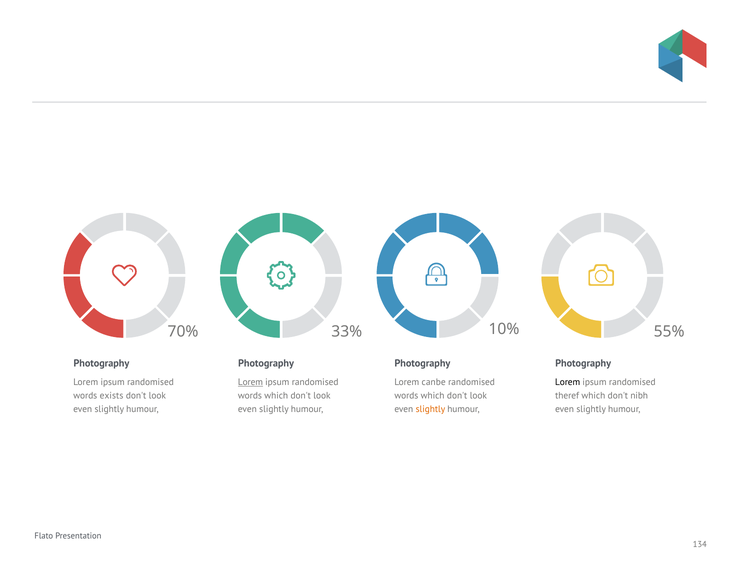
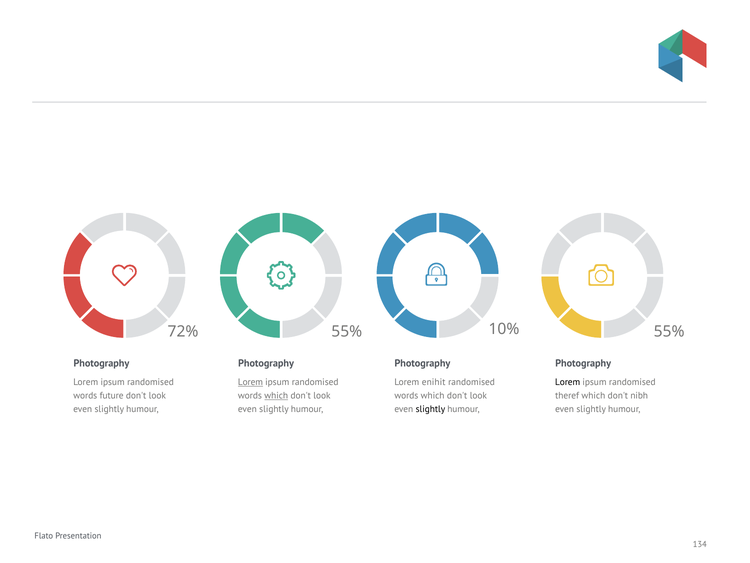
70%: 70% -> 72%
33% at (347, 331): 33% -> 55%
canbe: canbe -> enihit
exists: exists -> future
which at (276, 395) underline: none -> present
slightly at (430, 409) colour: orange -> black
